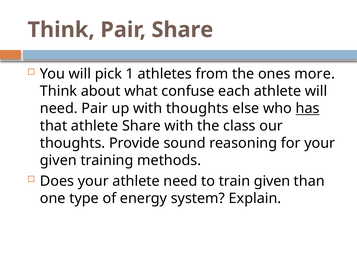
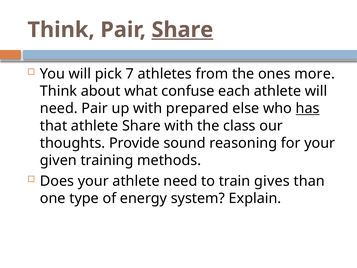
Share at (182, 30) underline: none -> present
1: 1 -> 7
with thoughts: thoughts -> prepared
train given: given -> gives
